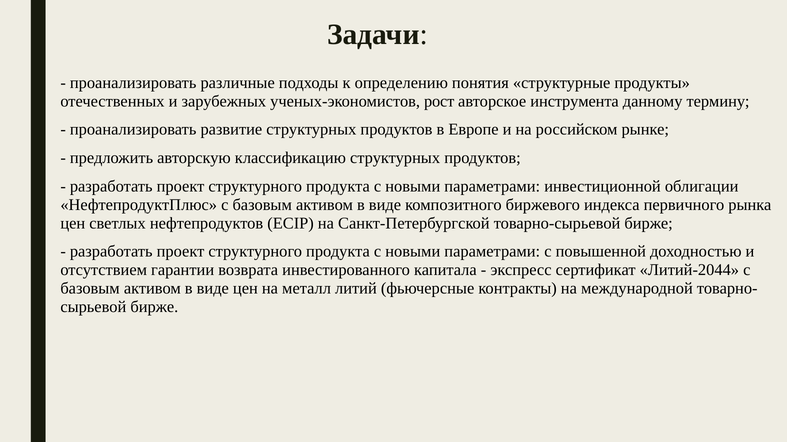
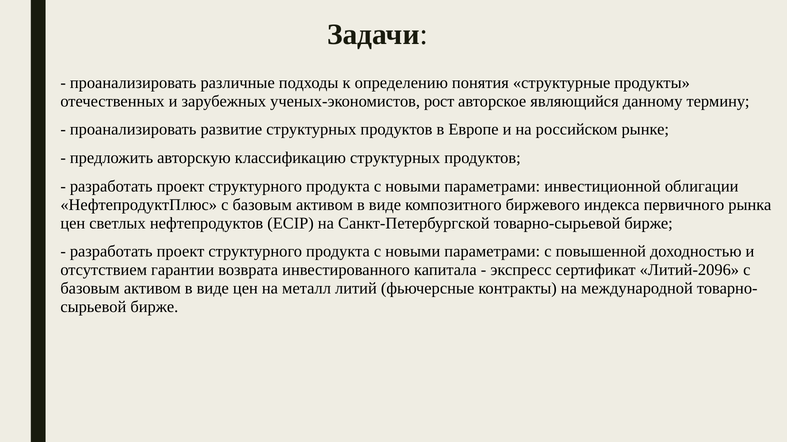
инструмента: инструмента -> являющийся
Литий-2044: Литий-2044 -> Литий-2096
